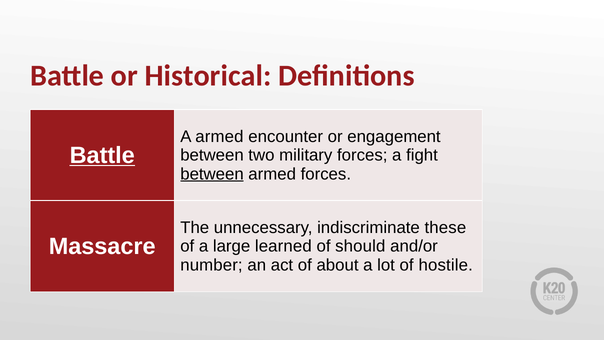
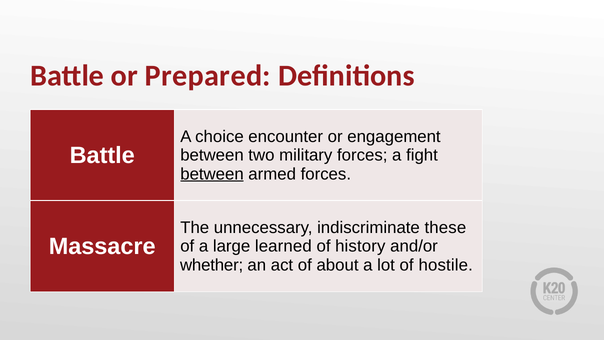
Historical: Historical -> Prepared
A armed: armed -> choice
Battle at (102, 155) underline: present -> none
should: should -> history
number: number -> whether
